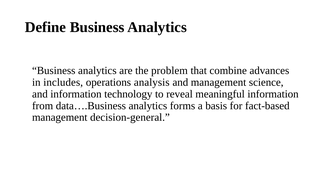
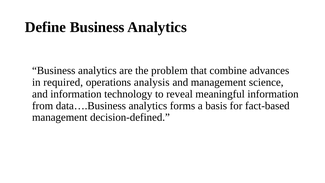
includes: includes -> required
decision-general: decision-general -> decision-defined
